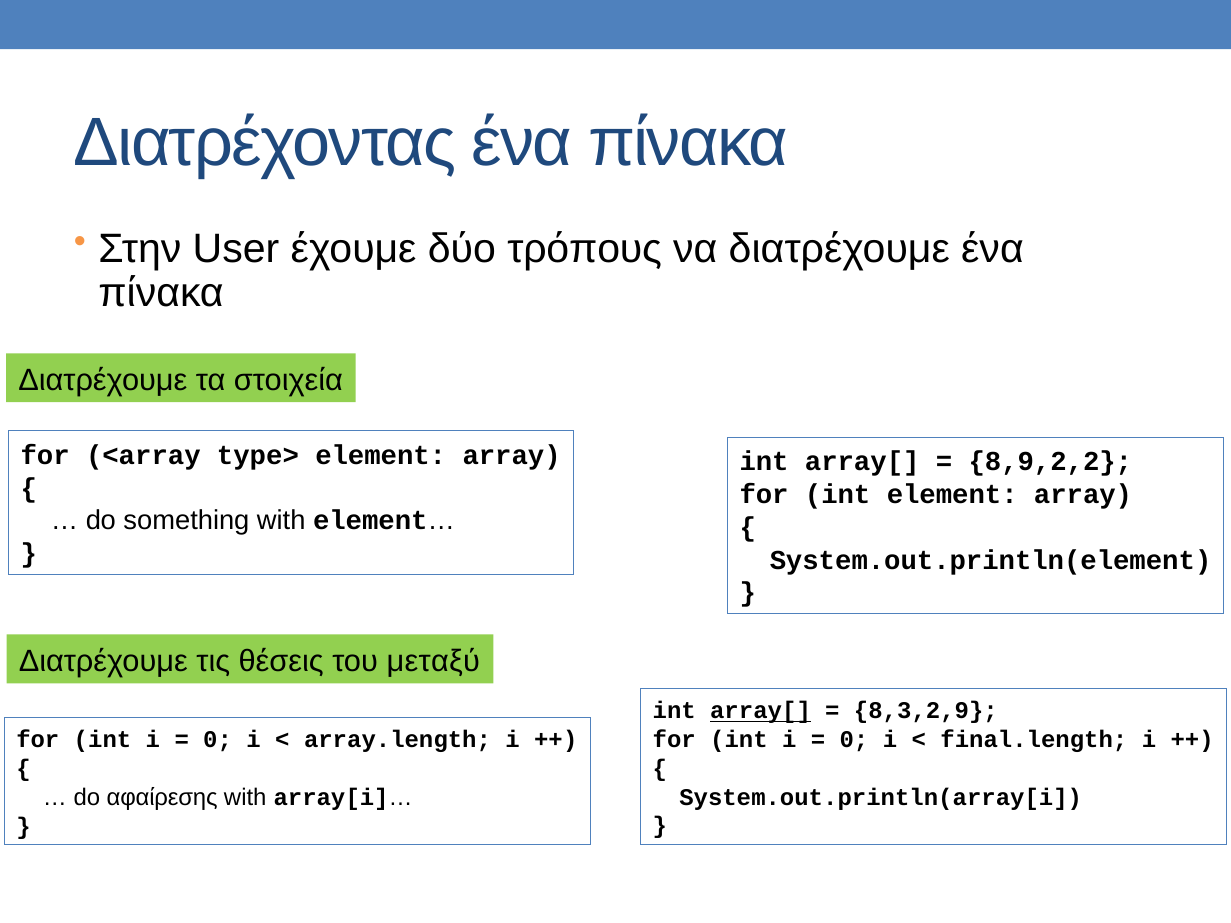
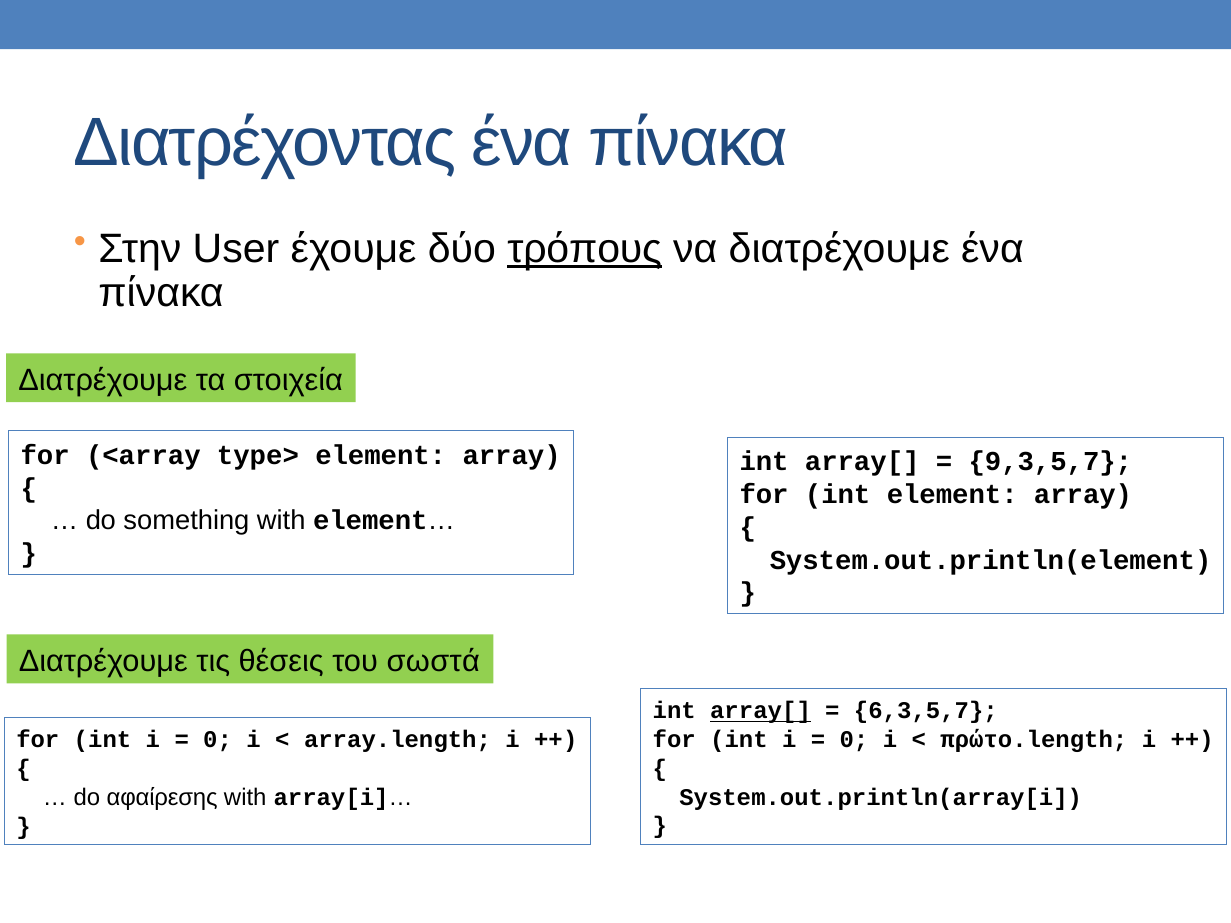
τρόπους underline: none -> present
8,9,2,2: 8,9,2,2 -> 9,3,5,7
μεταξύ: μεταξύ -> σωστά
8,3,2,9: 8,3,2,9 -> 6,3,5,7
final.length: final.length -> πρώτο.length
